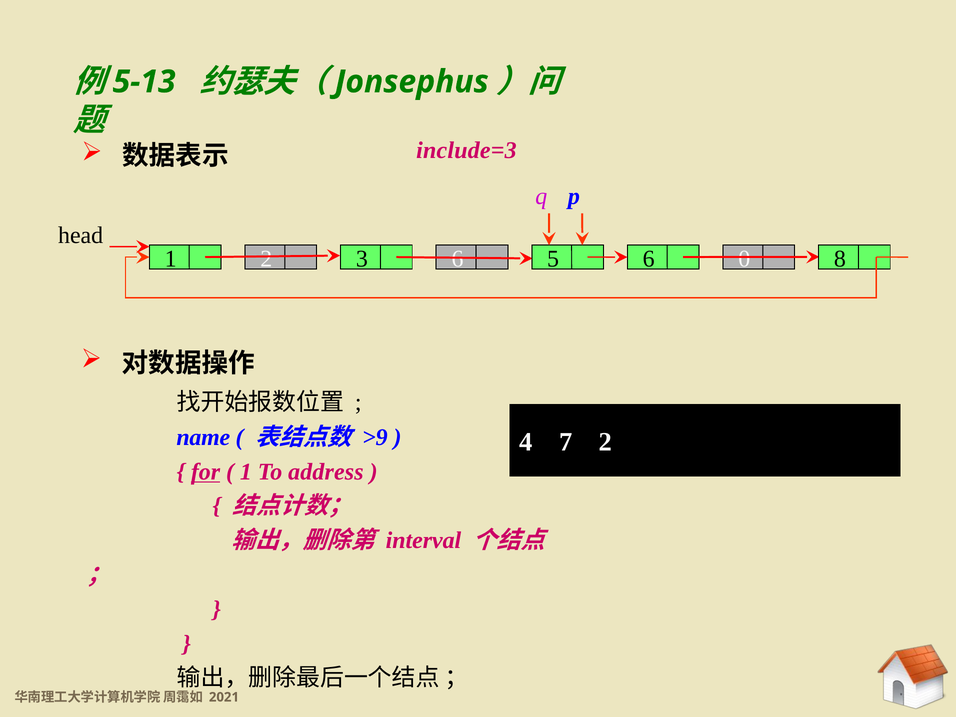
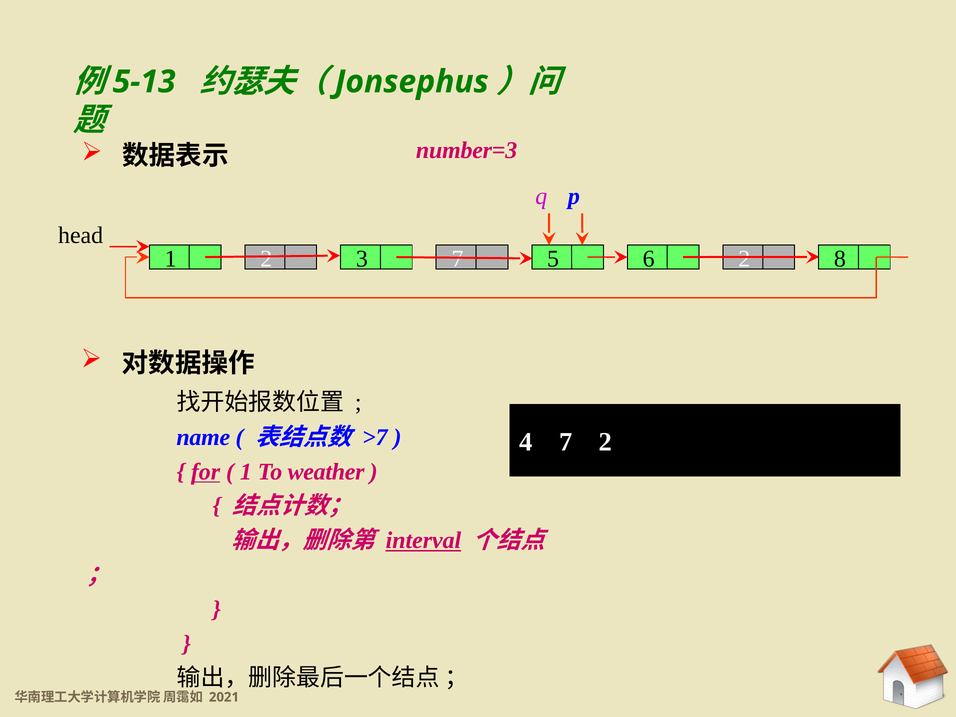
include=3: include=3 -> number=3
3 6: 6 -> 7
6 0: 0 -> 2
>9: >9 -> >7
address: address -> weather
interval underline: none -> present
